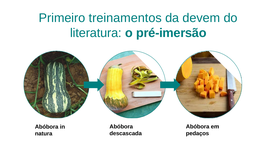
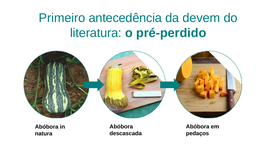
treinamentos: treinamentos -> antecedência
pré-imersão: pré-imersão -> pré-perdido
